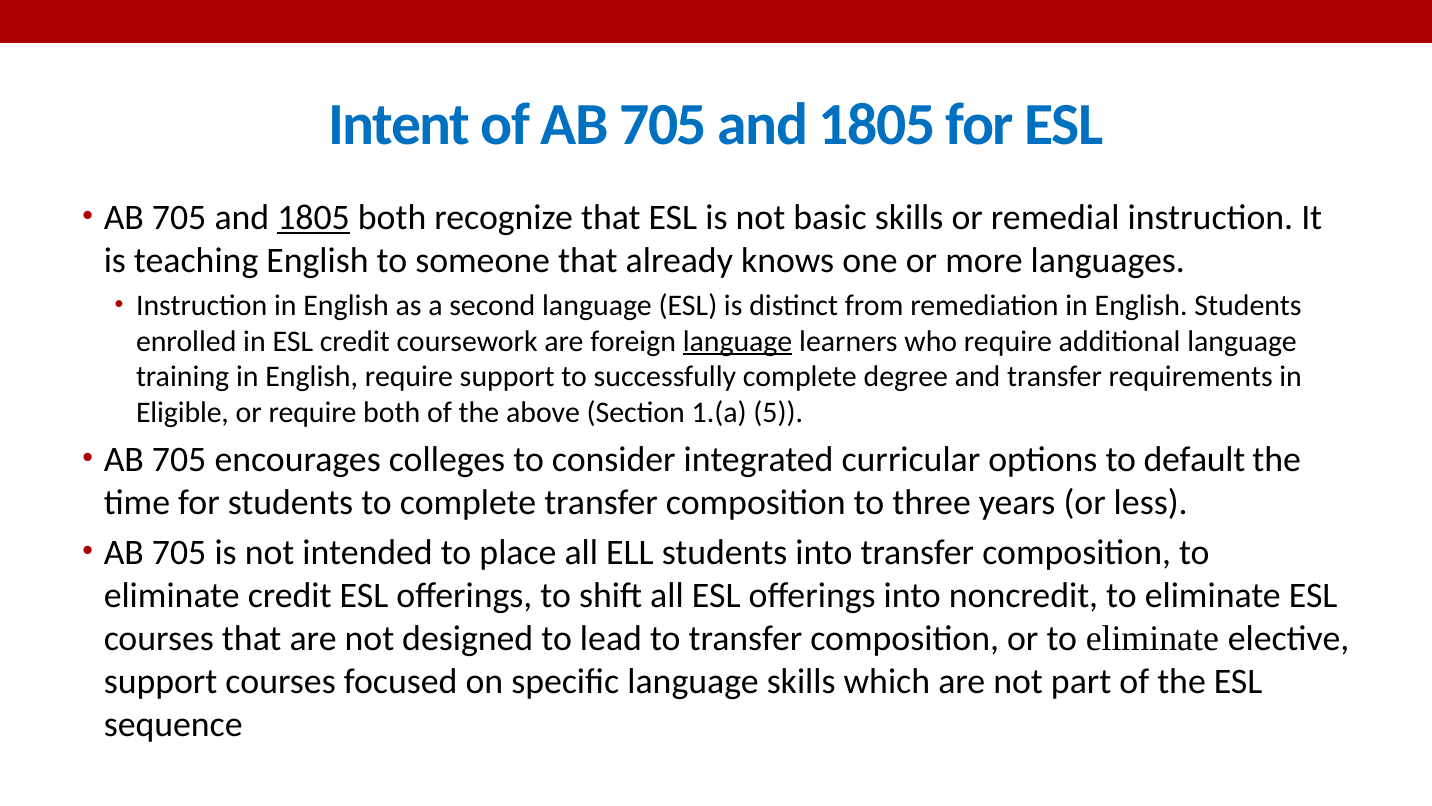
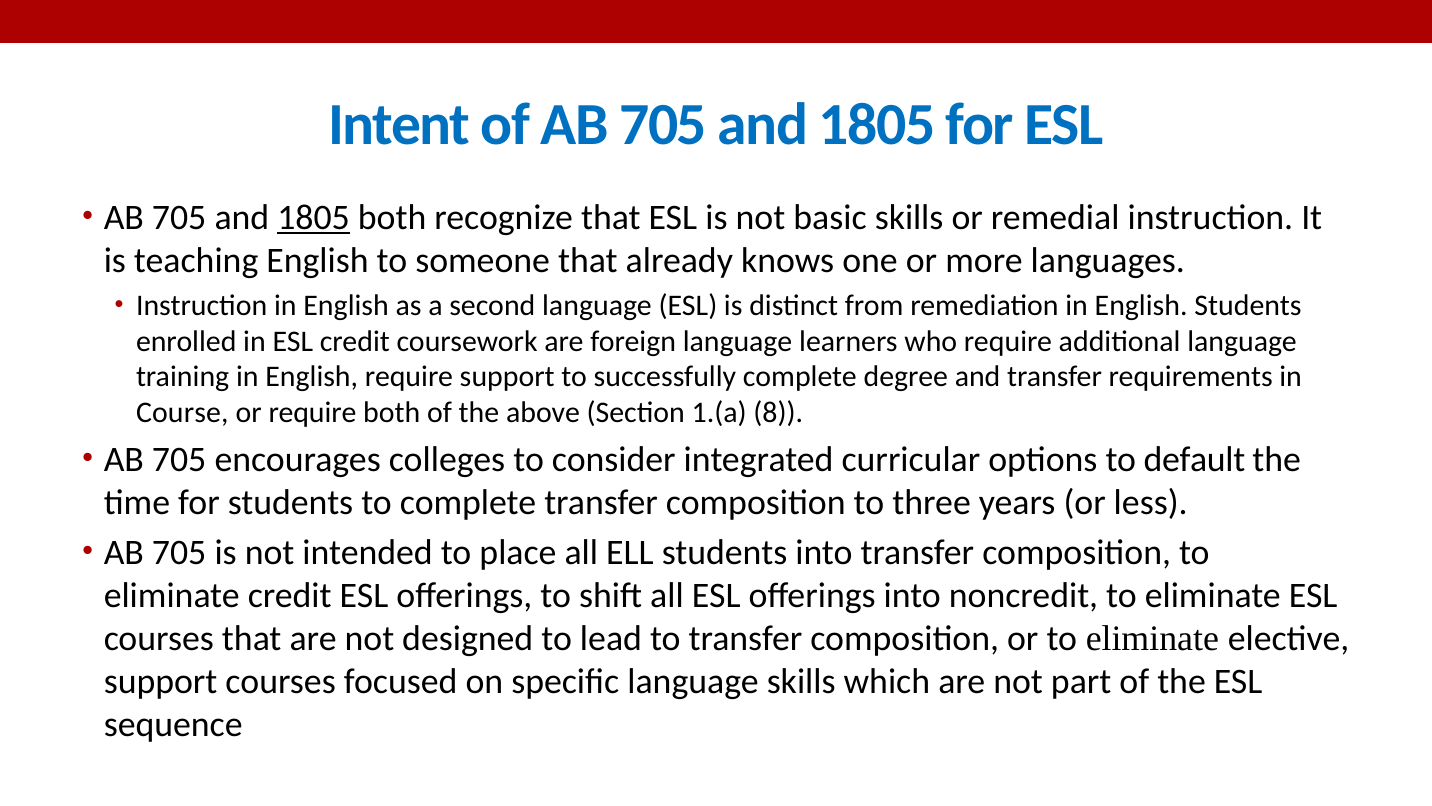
language at (738, 341) underline: present -> none
Eligible: Eligible -> Course
5: 5 -> 8
